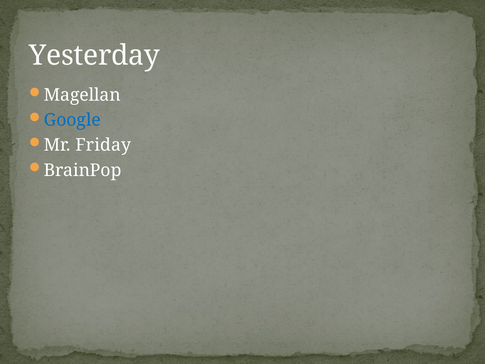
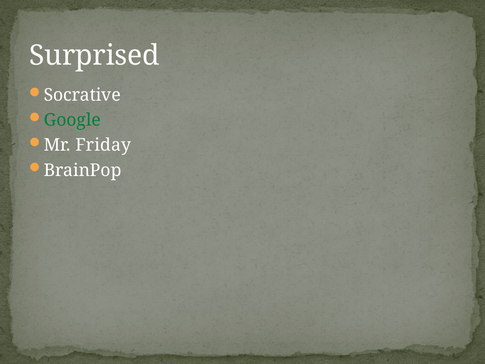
Yesterday: Yesterday -> Surprised
Magellan: Magellan -> Socrative
Google colour: blue -> green
